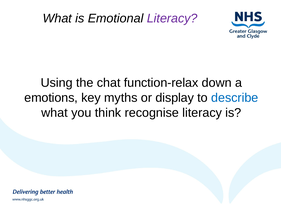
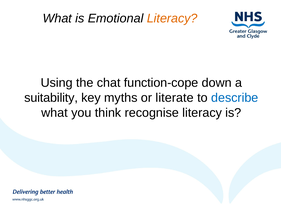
Literacy at (172, 18) colour: purple -> orange
function-relax: function-relax -> function-cope
emotions: emotions -> suitability
display: display -> literate
